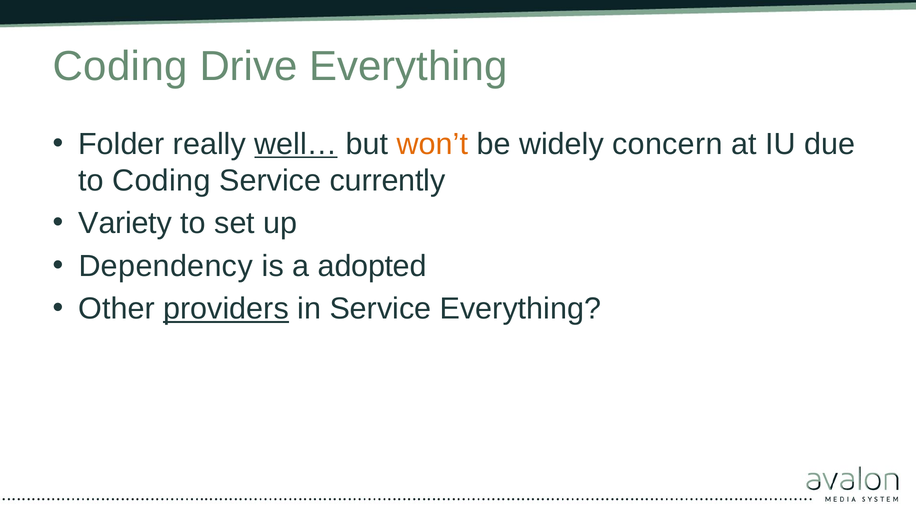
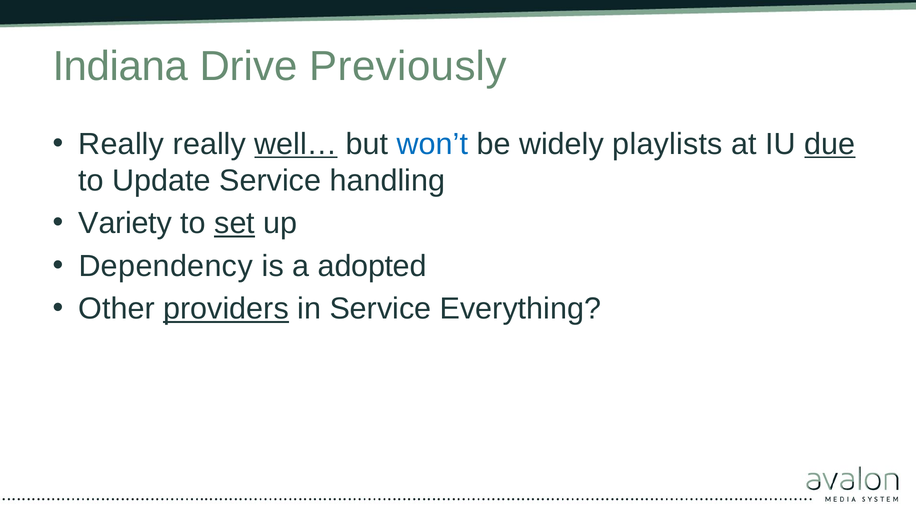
Coding at (120, 67): Coding -> Indiana
Drive Everything: Everything -> Previously
Folder at (121, 144): Folder -> Really
won’t colour: orange -> blue
concern: concern -> playlists
due underline: none -> present
to Coding: Coding -> Update
currently: currently -> handling
set underline: none -> present
